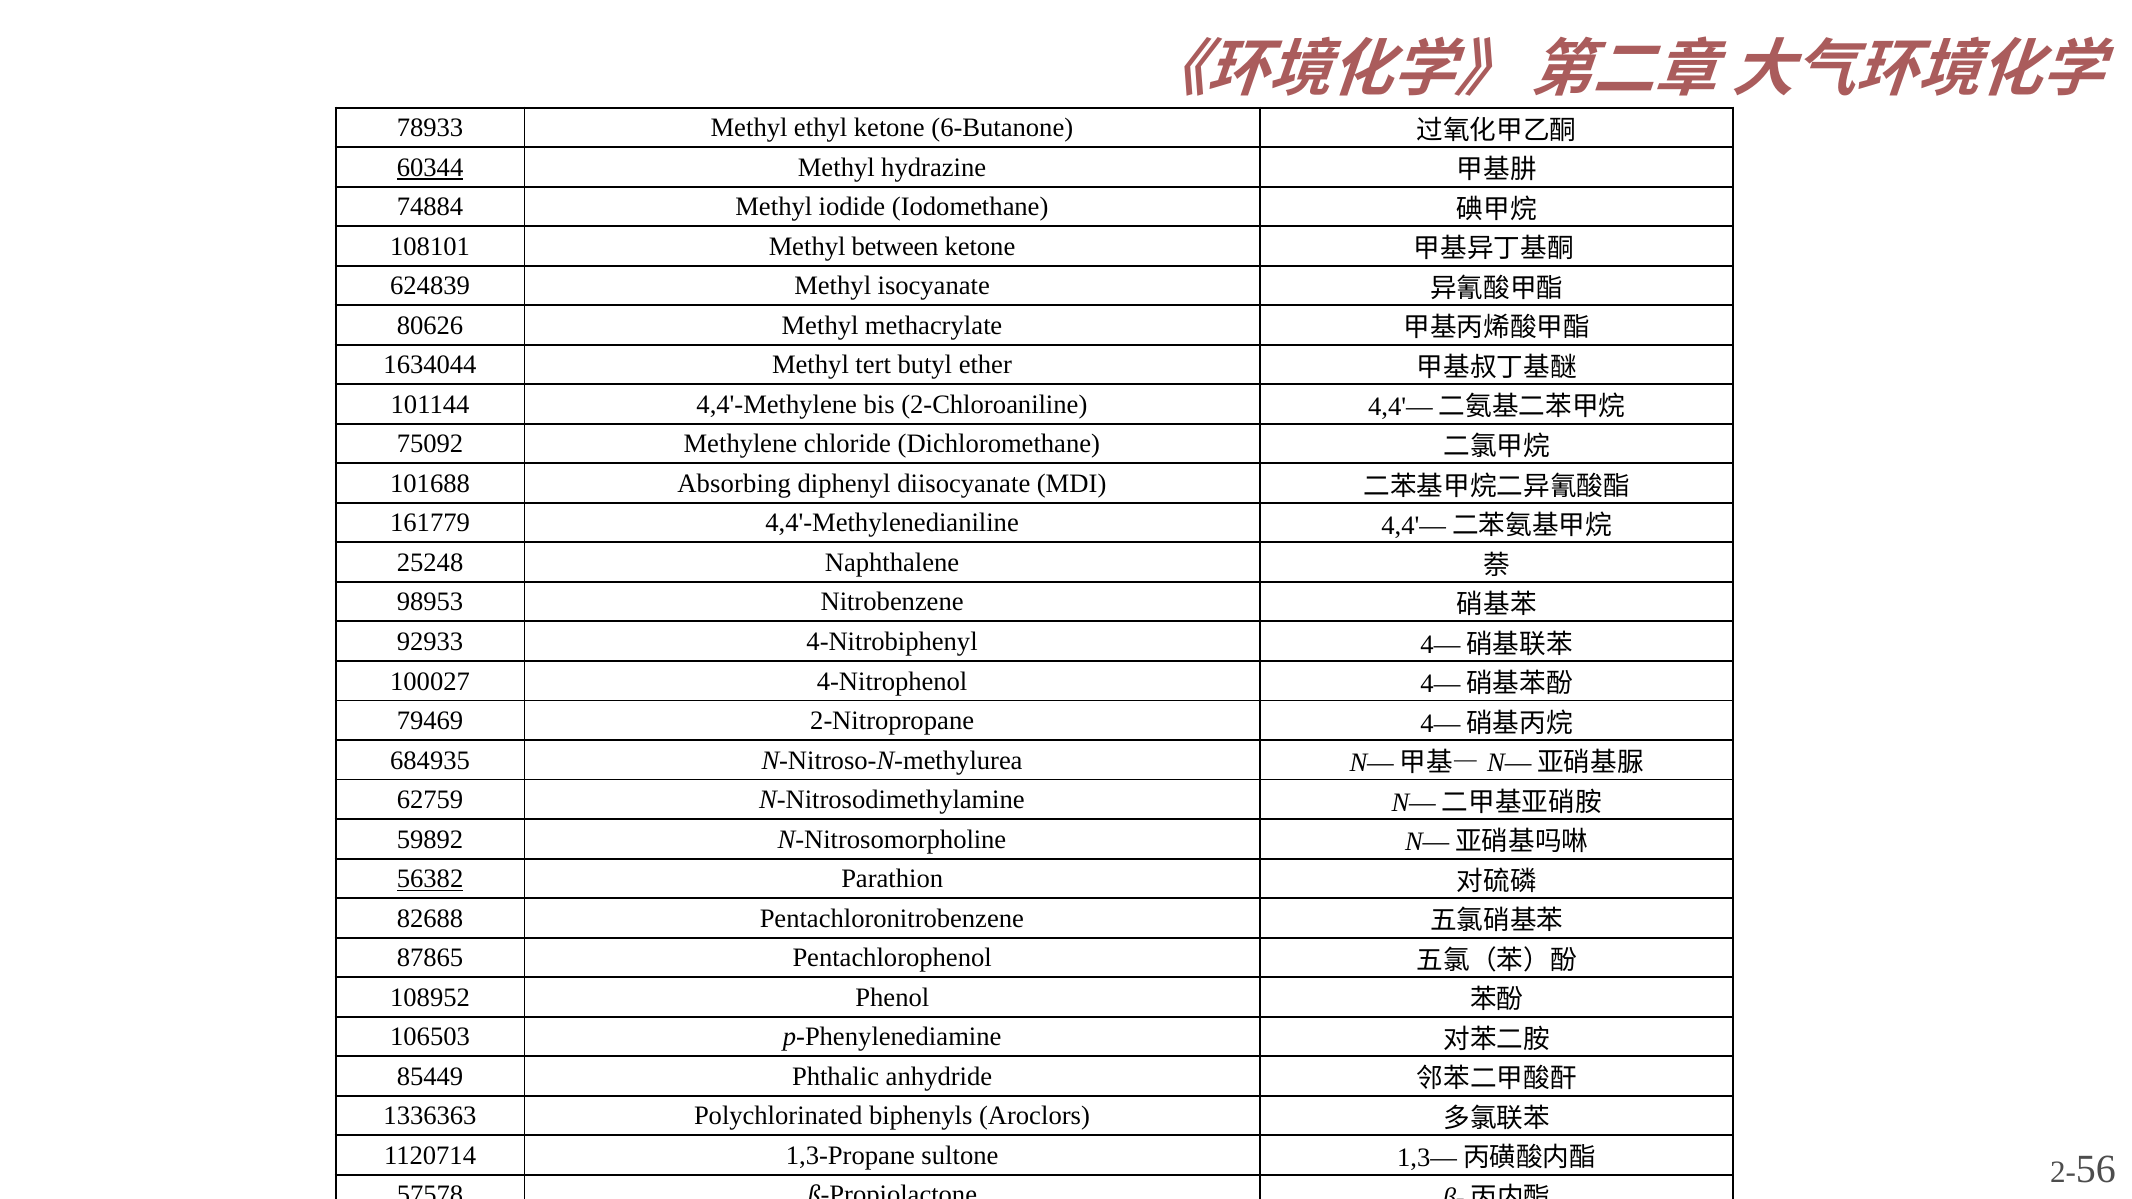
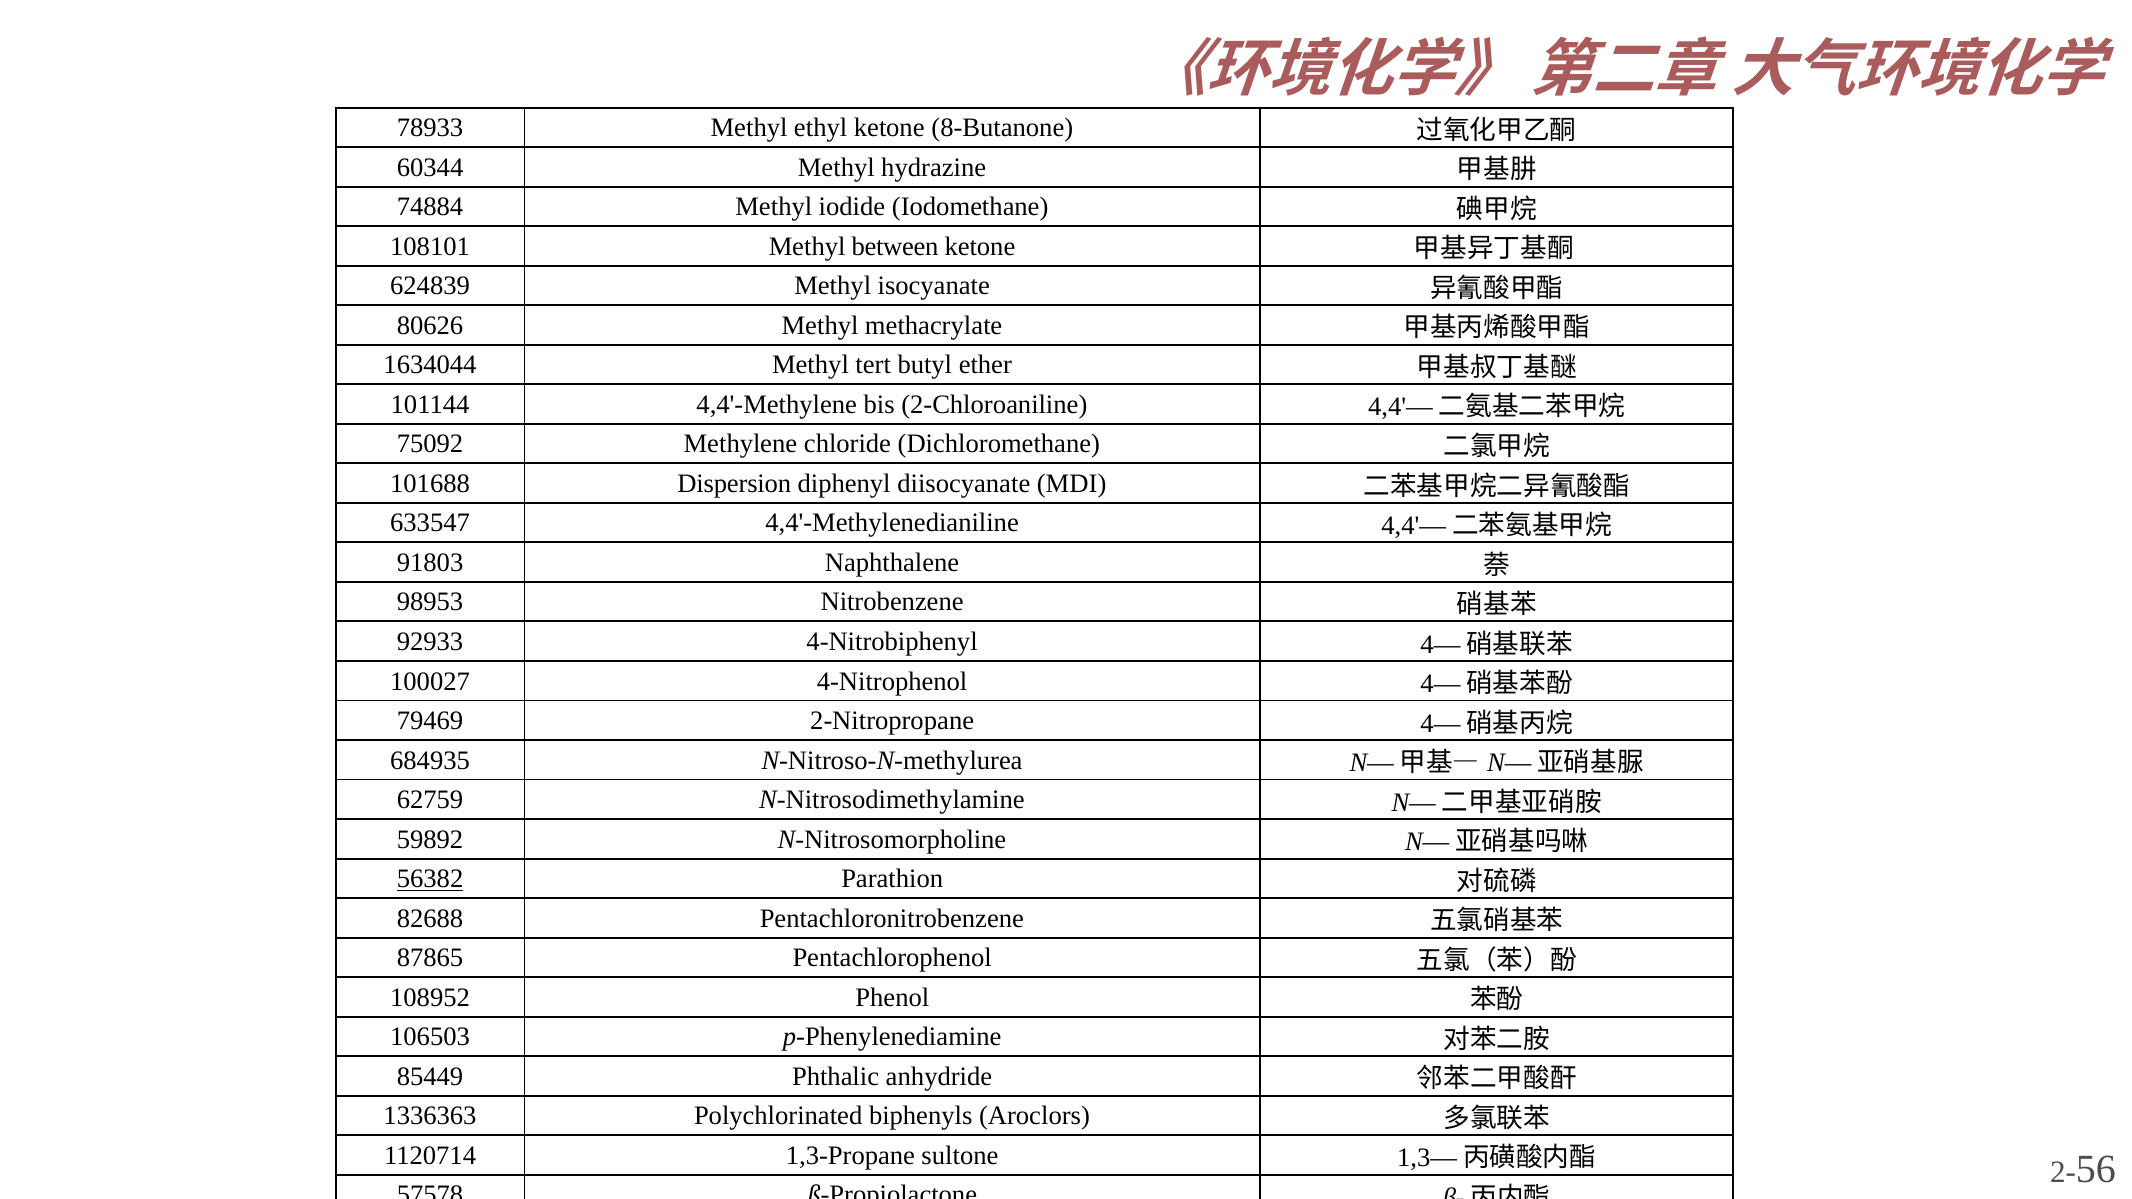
6-Butanone: 6-Butanone -> 8-Butanone
60344 underline: present -> none
Absorbing: Absorbing -> Dispersion
161779: 161779 -> 633547
25248: 25248 -> 91803
